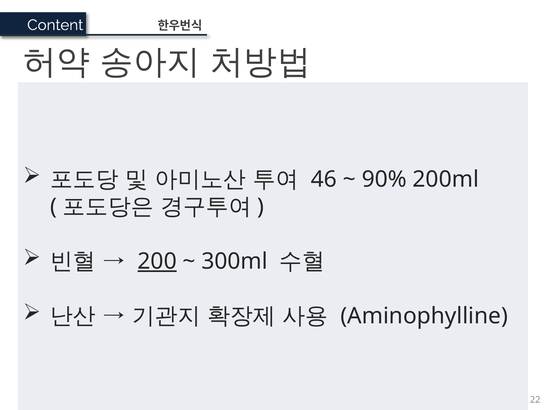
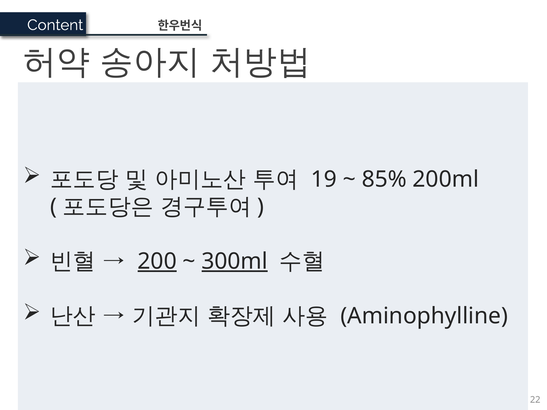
46: 46 -> 19
90%: 90% -> 85%
300ml underline: none -> present
